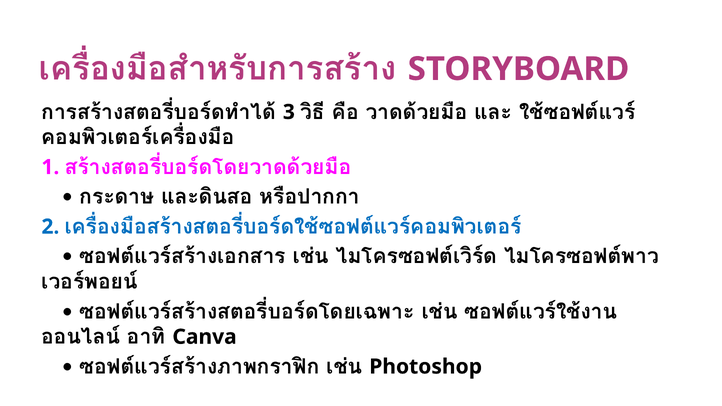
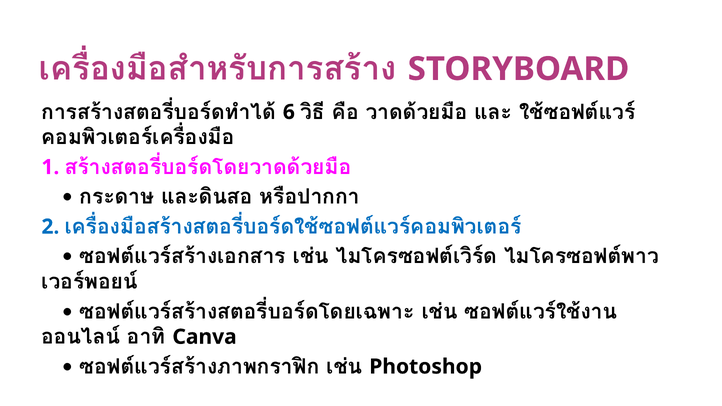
3: 3 -> 6
